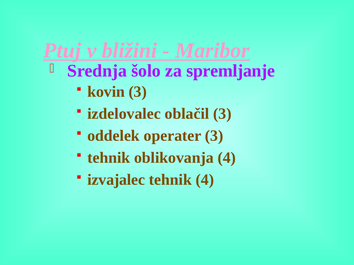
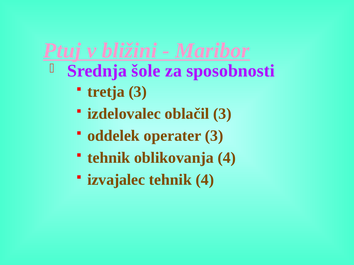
šolo: šolo -> šole
spremljanje: spremljanje -> sposobnosti
kovin: kovin -> tretja
